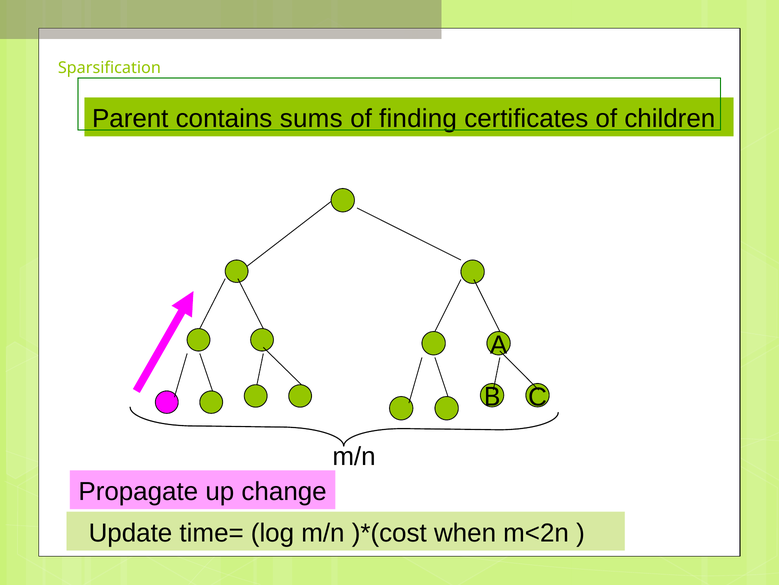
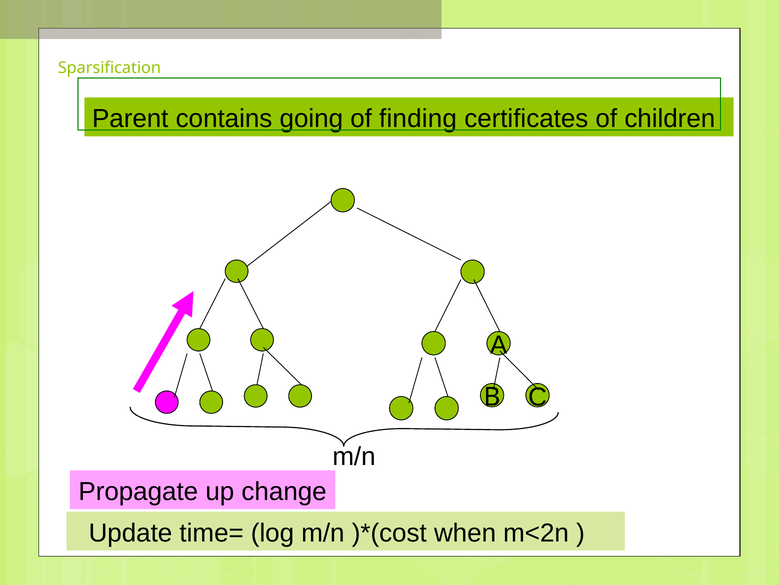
sums: sums -> going
